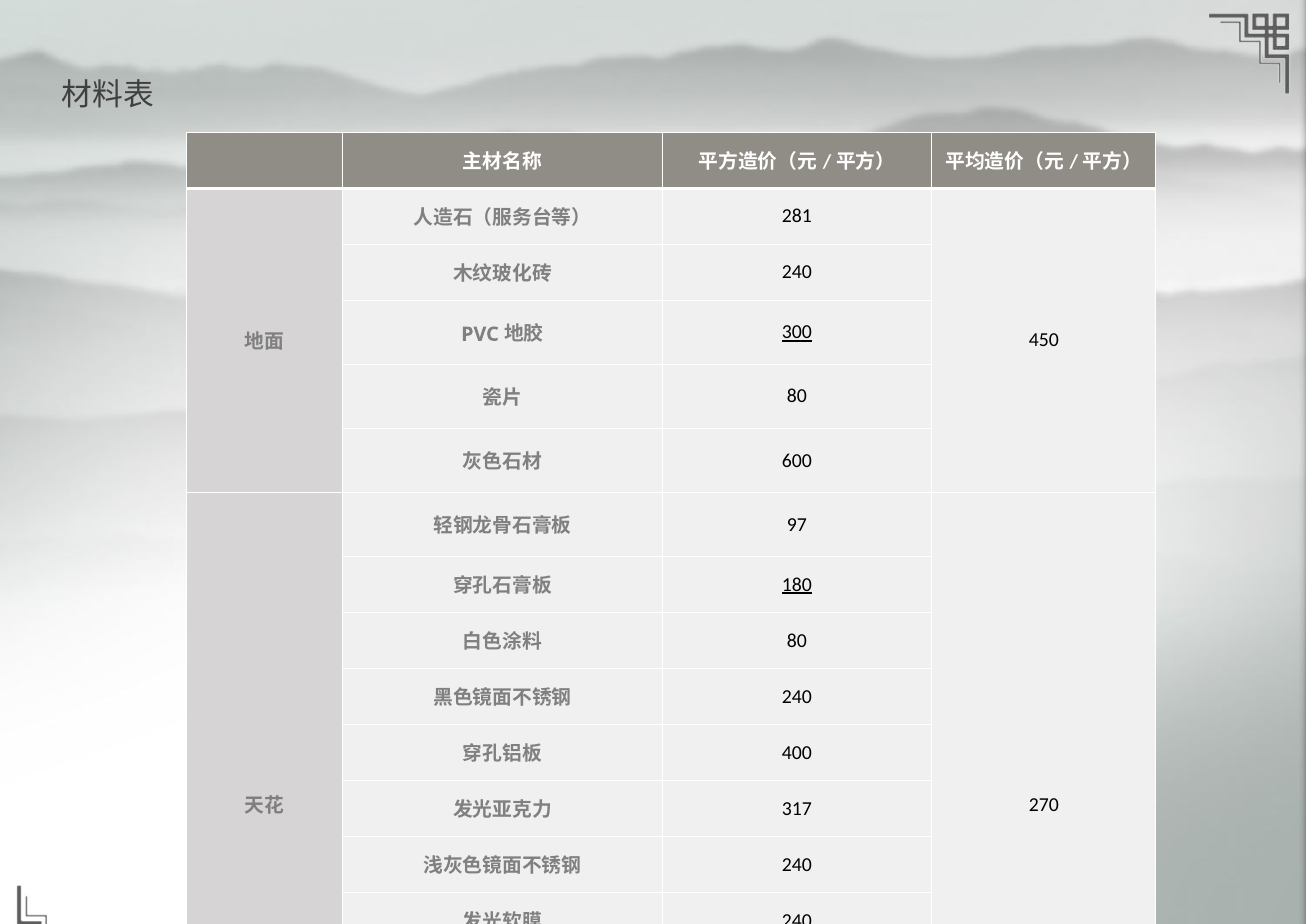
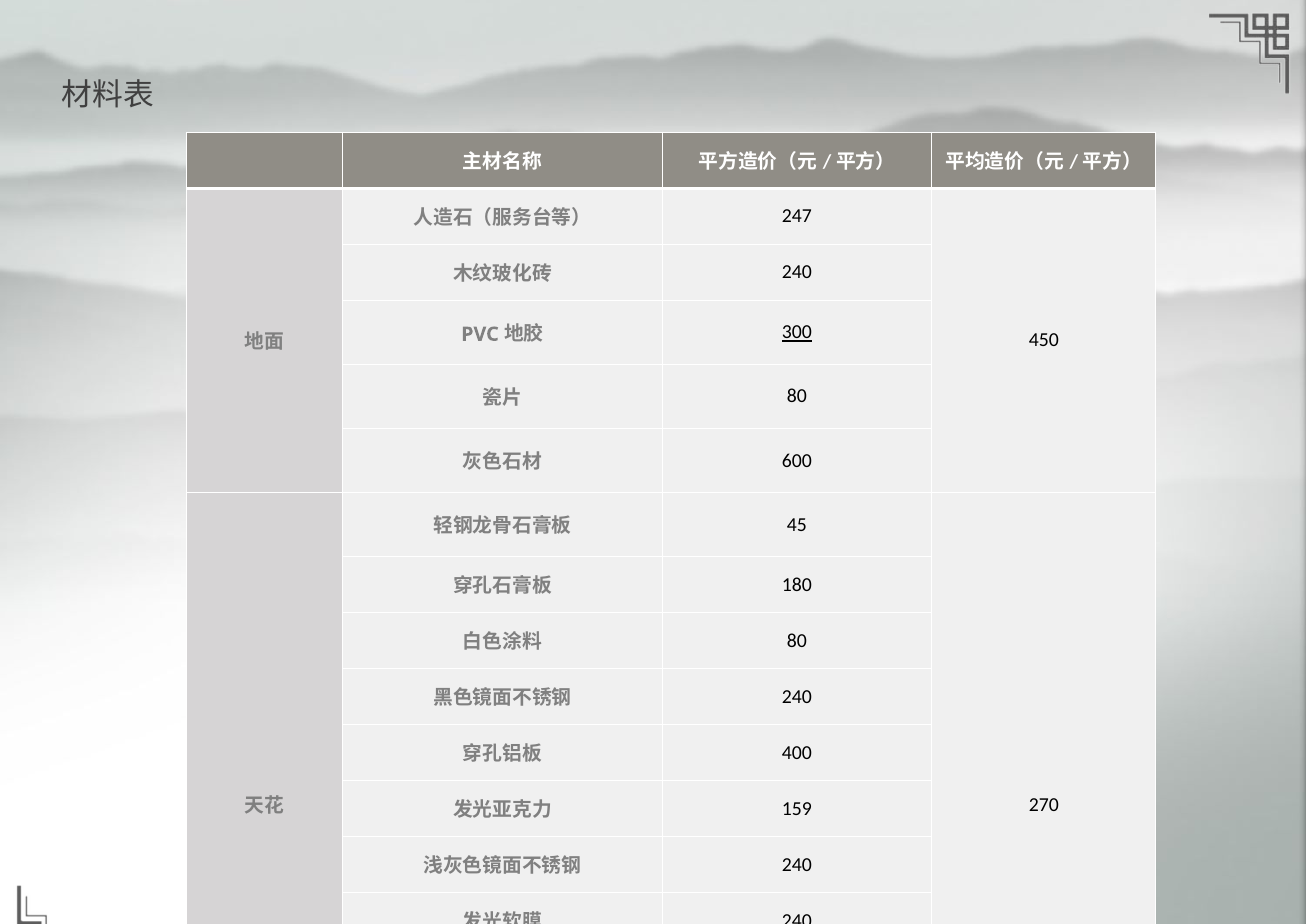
281: 281 -> 247
97: 97 -> 45
180 at (797, 584) underline: present -> none
317: 317 -> 159
